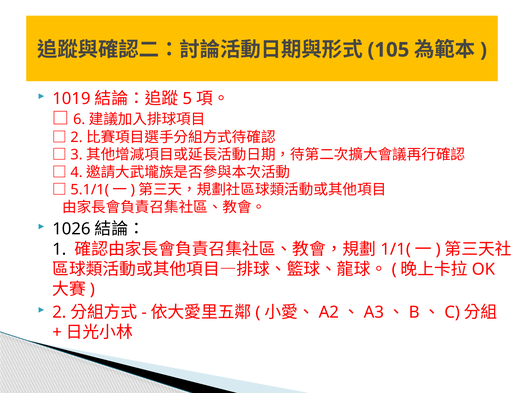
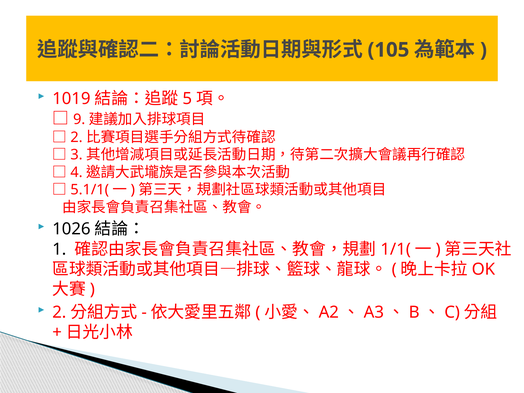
6: 6 -> 9
